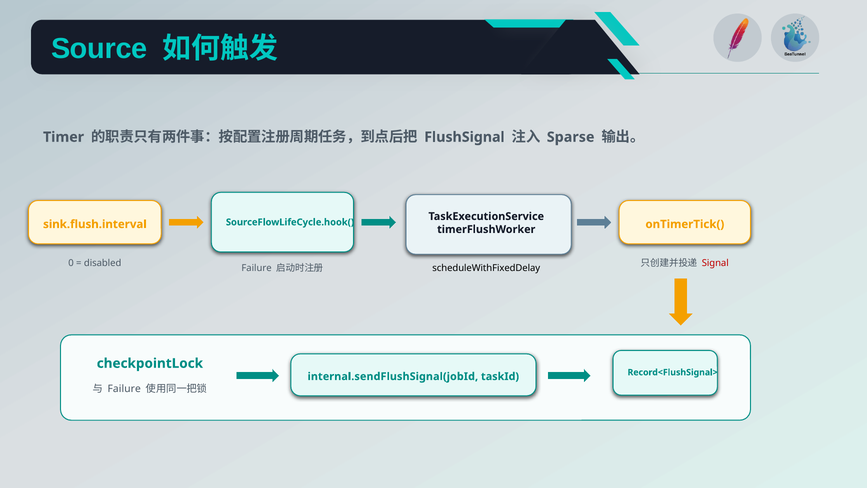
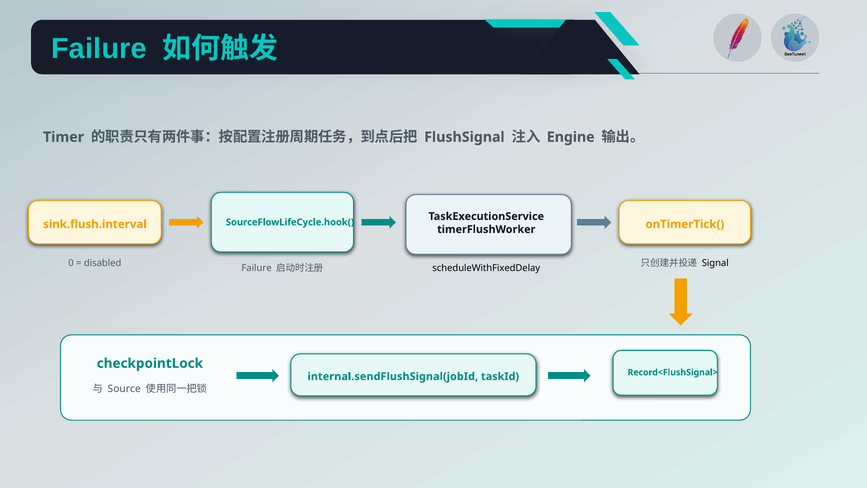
Source at (99, 49): Source -> Failure
Sparse: Sparse -> Engine
Signal colour: red -> black
Failure at (124, 389): Failure -> Source
